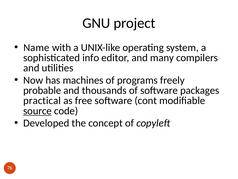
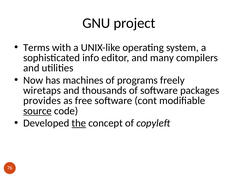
Name: Name -> Terms
probable: probable -> wiretaps
practical: practical -> provides
the underline: none -> present
